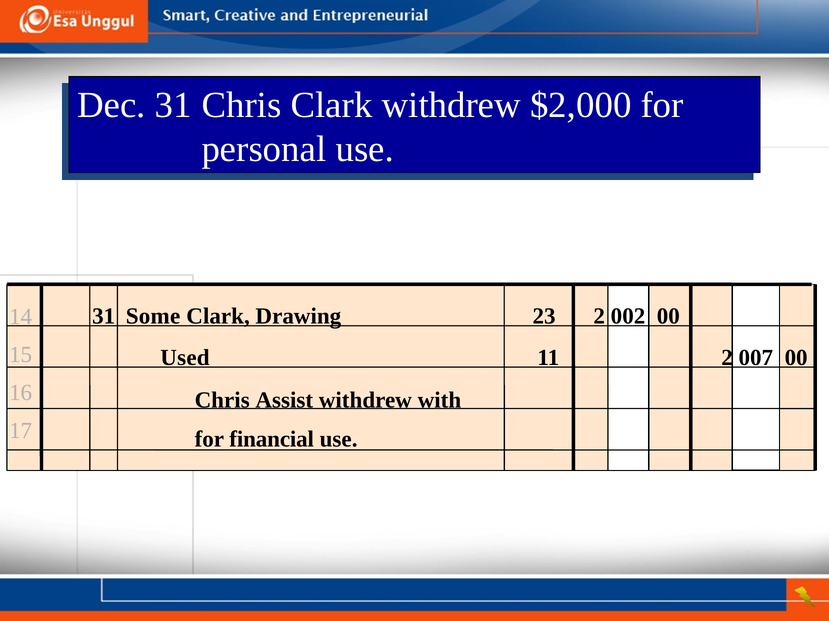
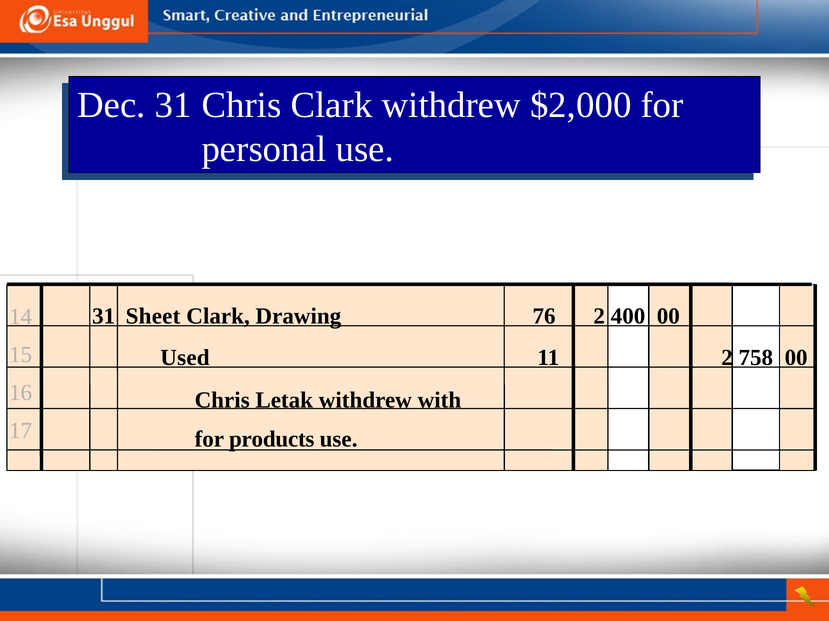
Some: Some -> Sheet
23: 23 -> 76
002: 002 -> 400
007: 007 -> 758
Assist: Assist -> Letak
financial: financial -> products
